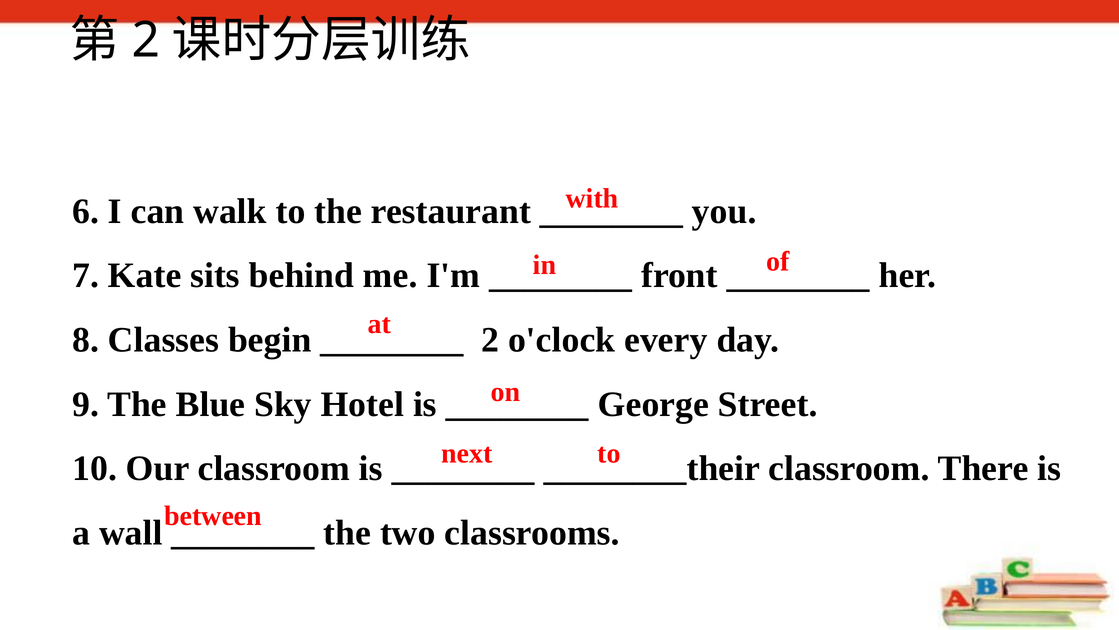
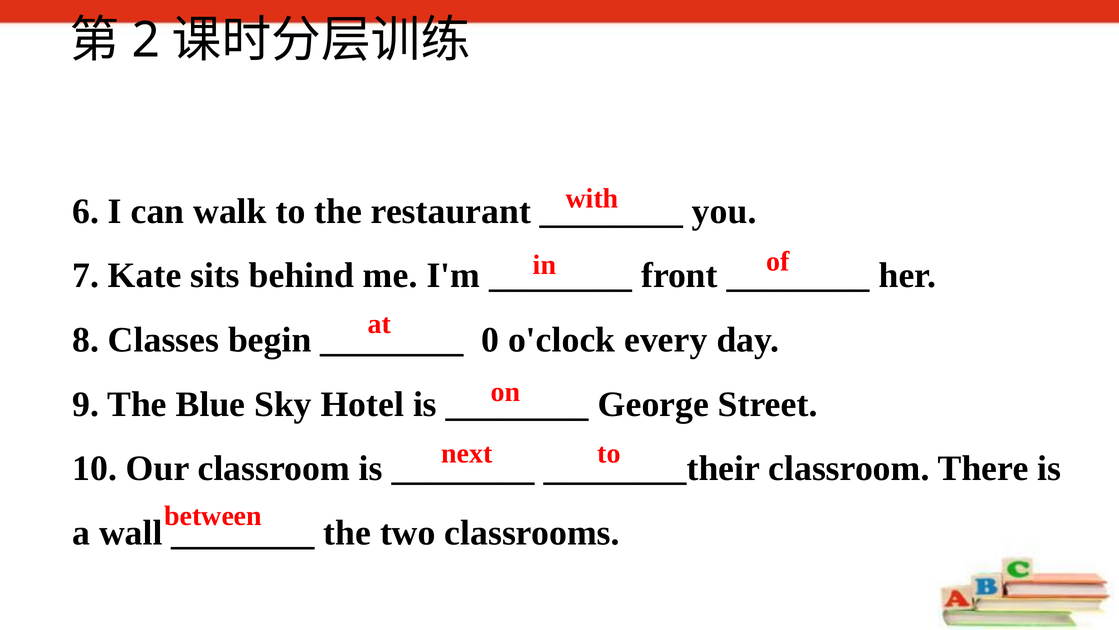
2 at (490, 340): 2 -> 0
